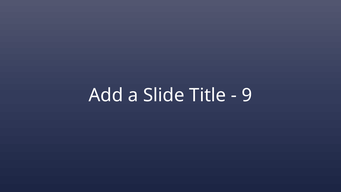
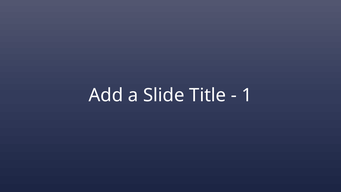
9: 9 -> 1
